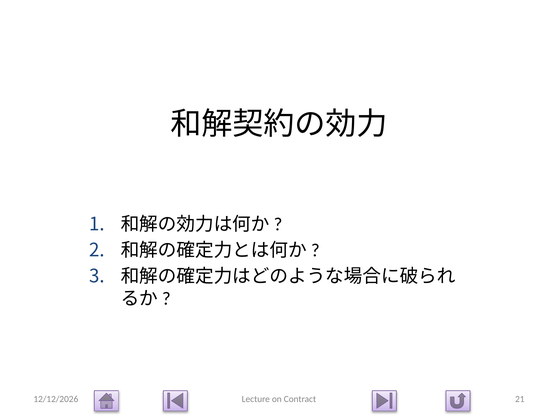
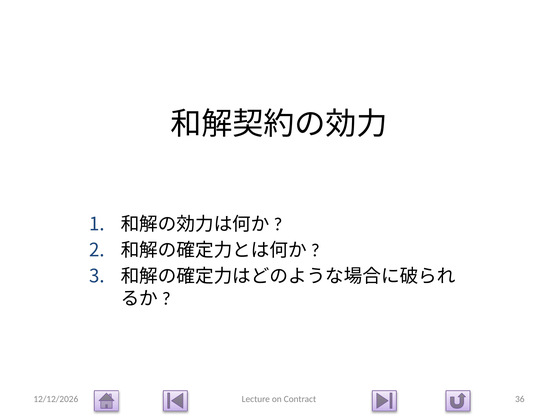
21: 21 -> 36
